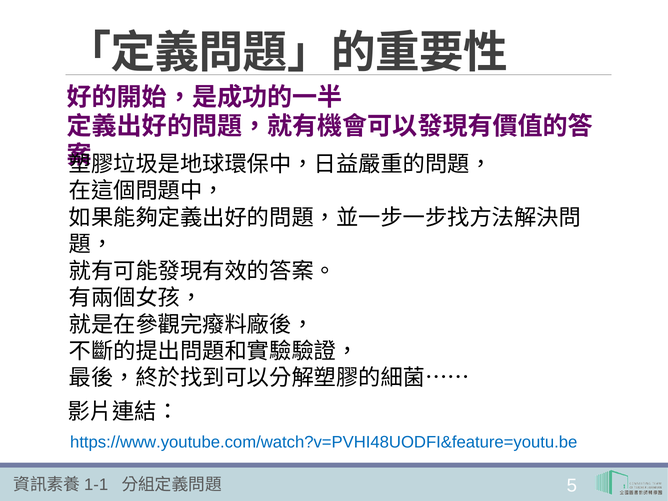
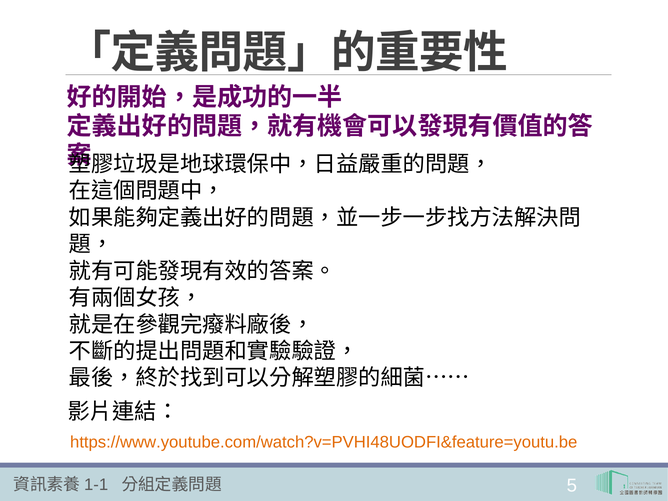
https://www.youtube.com/watch?v=PVHI48UODFI&feature=youtu.be colour: blue -> orange
